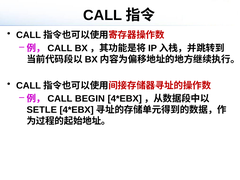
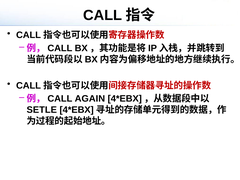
BEGIN: BEGIN -> AGAIN
